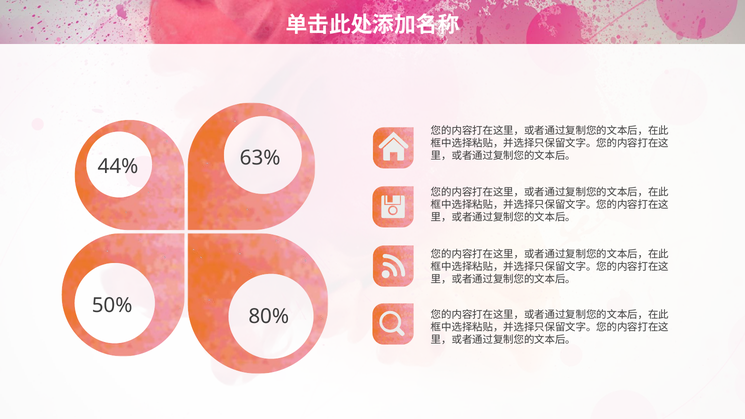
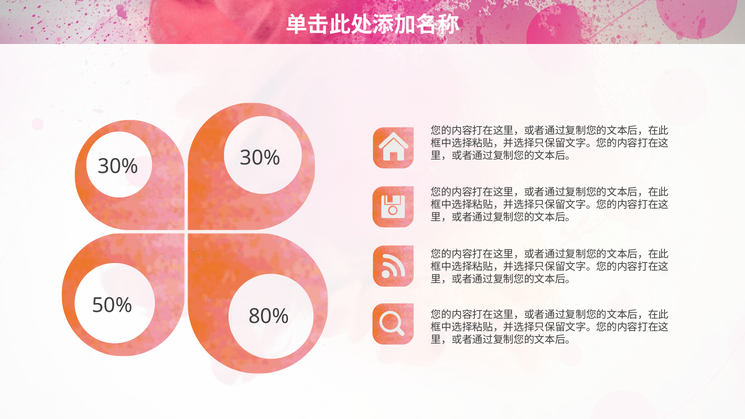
63% at (260, 158): 63% -> 30%
44% at (118, 167): 44% -> 30%
